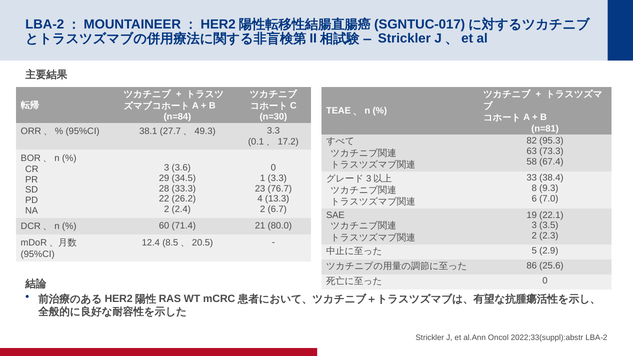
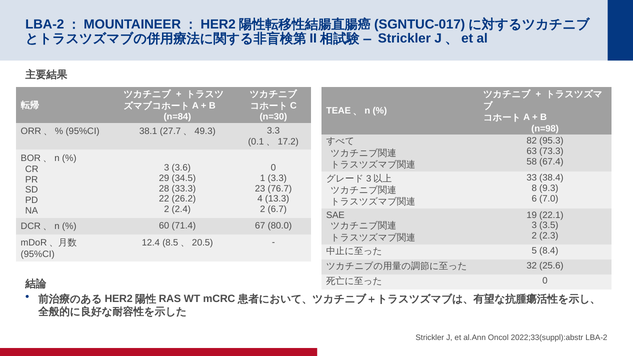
n=81: n=81 -> n=98
21: 21 -> 67
2.9: 2.9 -> 8.4
86: 86 -> 32
